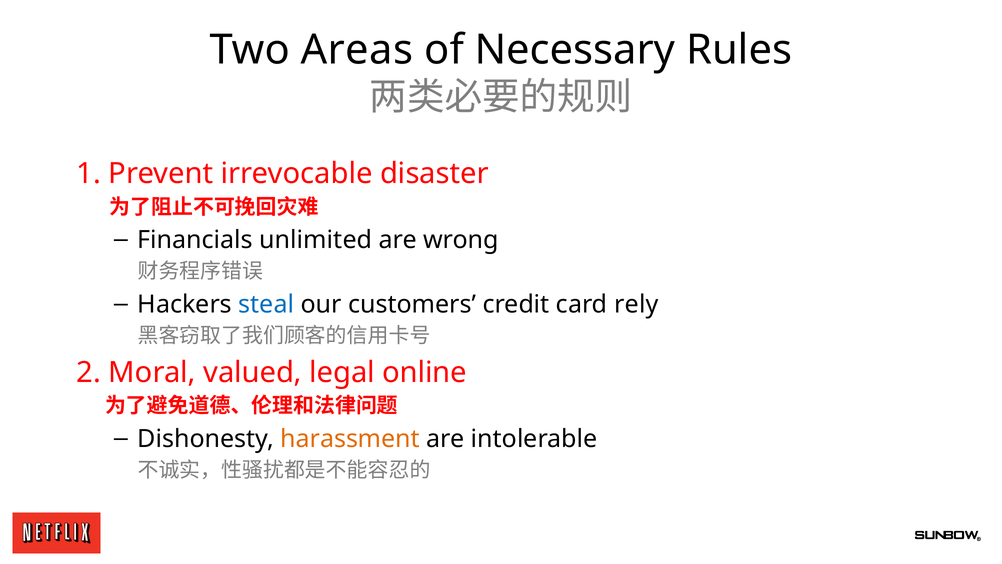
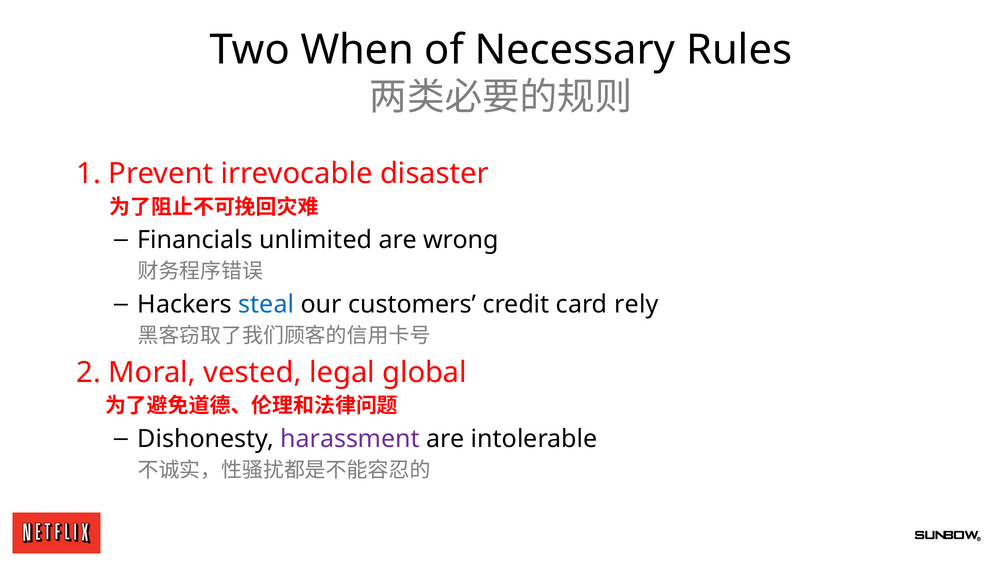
Areas: Areas -> When
valued: valued -> vested
online: online -> global
harassment colour: orange -> purple
